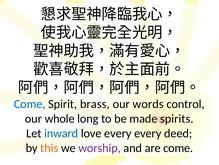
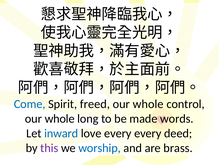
brass: brass -> freed
words at (148, 104): words -> whole
spirits: spirits -> words
this colour: orange -> purple
worship colour: purple -> blue
are come: come -> brass
